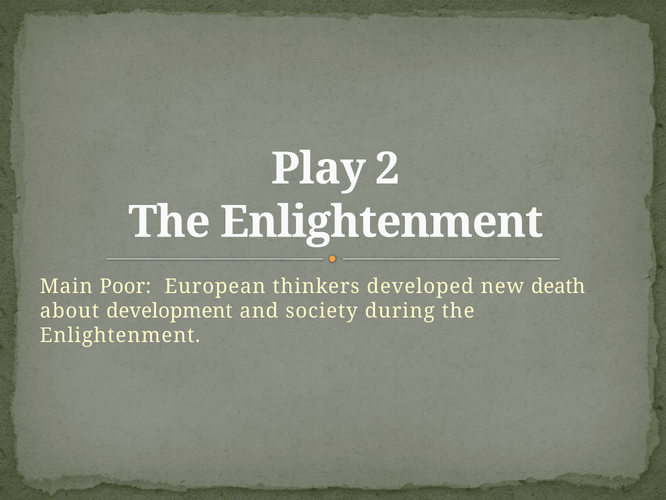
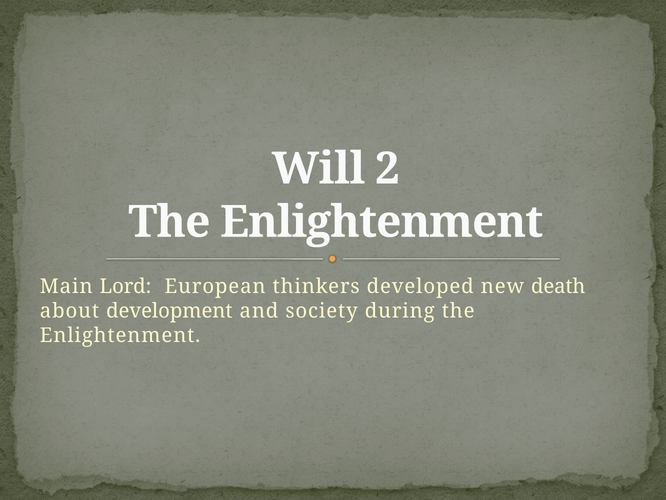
Play: Play -> Will
Poor: Poor -> Lord
